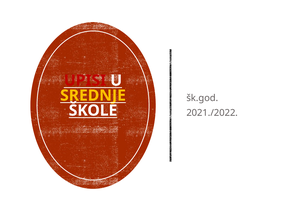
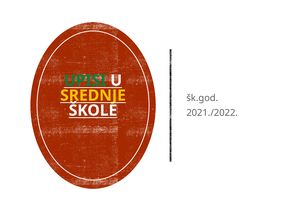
UPISI colour: red -> green
